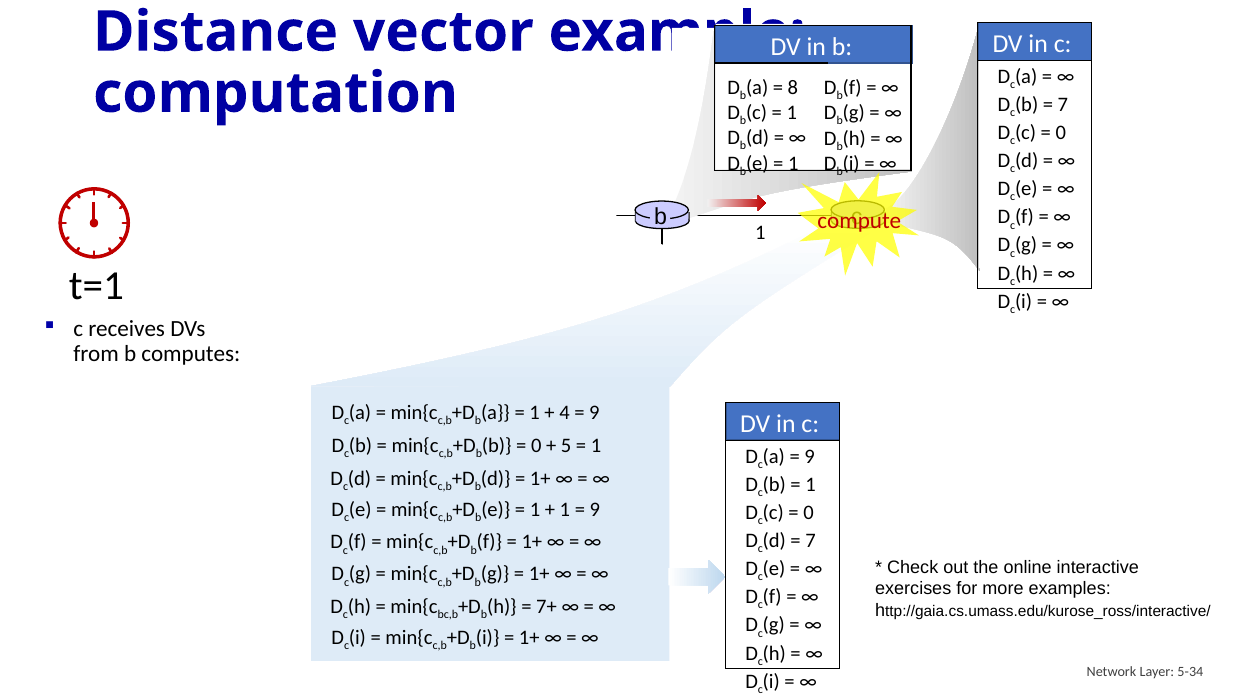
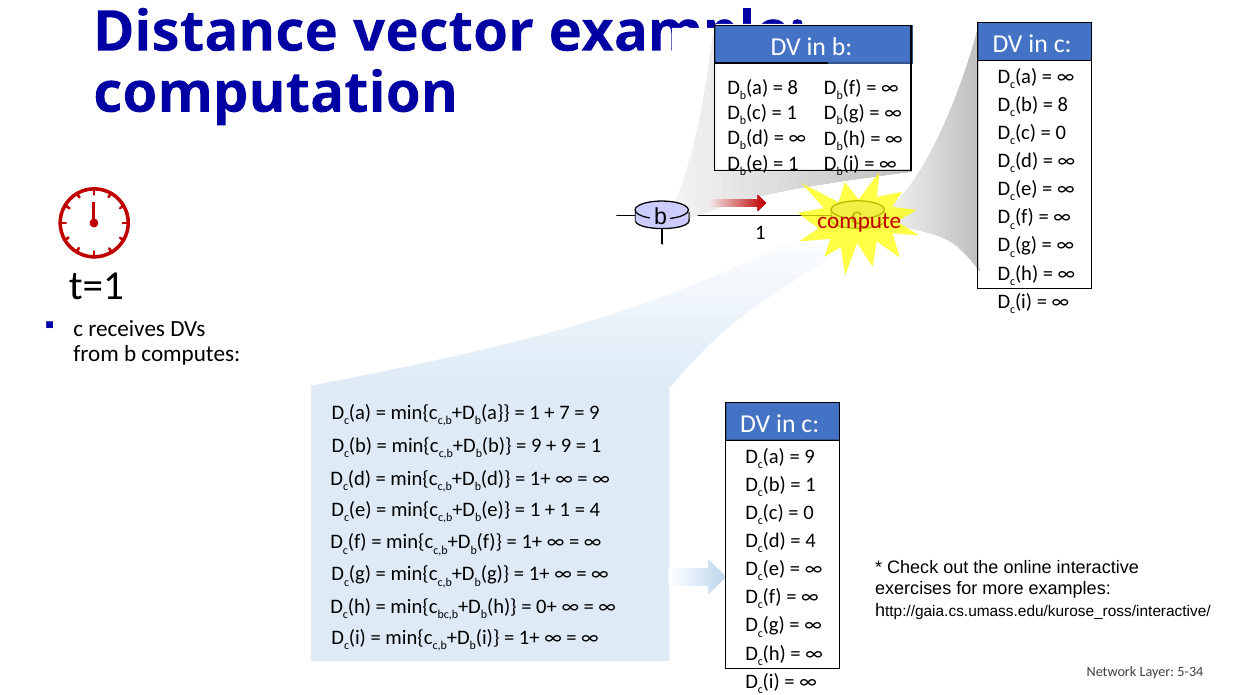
7 at (1063, 105): 7 -> 8
4: 4 -> 7
0 at (536, 446): 0 -> 9
5 at (566, 446): 5 -> 9
9 at (595, 509): 9 -> 4
7 at (810, 541): 7 -> 4
7+: 7+ -> 0+
